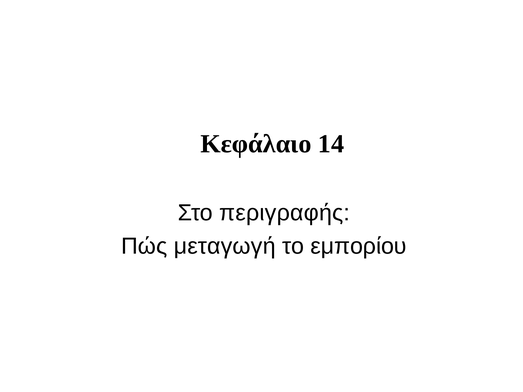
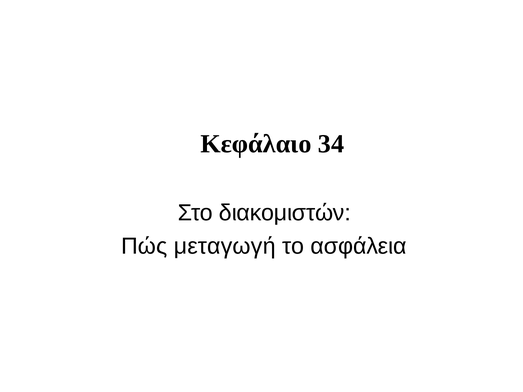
14: 14 -> 34
περιγραφής: περιγραφής -> διακομιστών
εμπορίου: εμπορίου -> ασφάλεια
